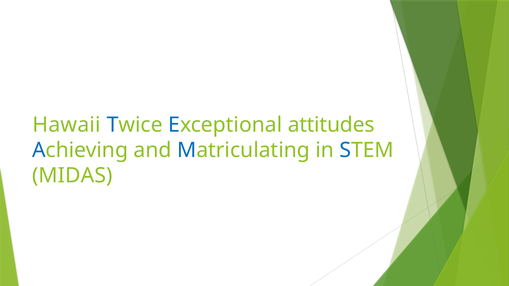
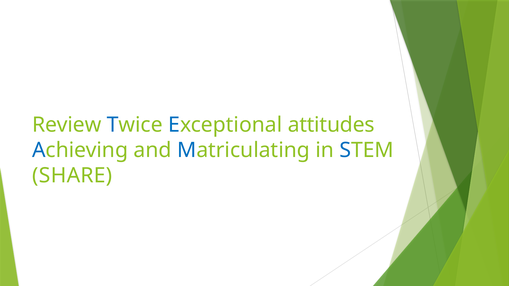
Hawaii: Hawaii -> Review
MIDAS: MIDAS -> SHARE
